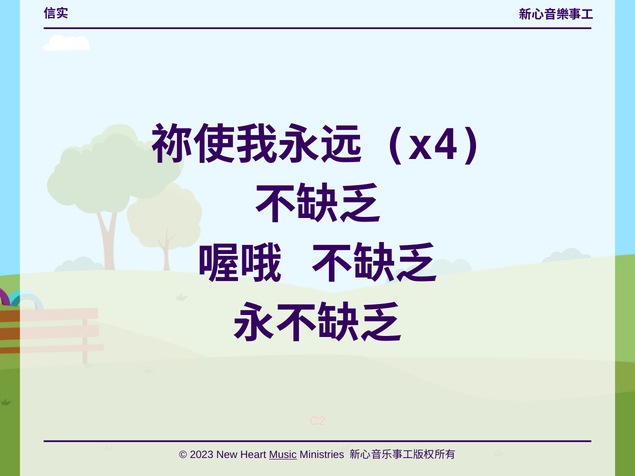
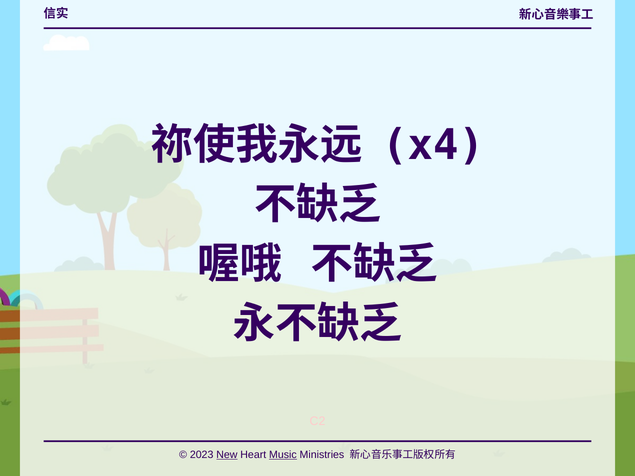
New underline: none -> present
